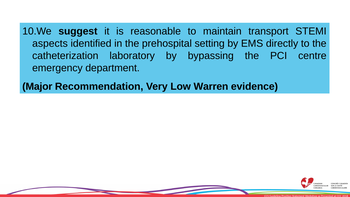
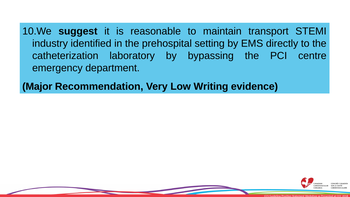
aspects: aspects -> industry
Warren: Warren -> Writing
